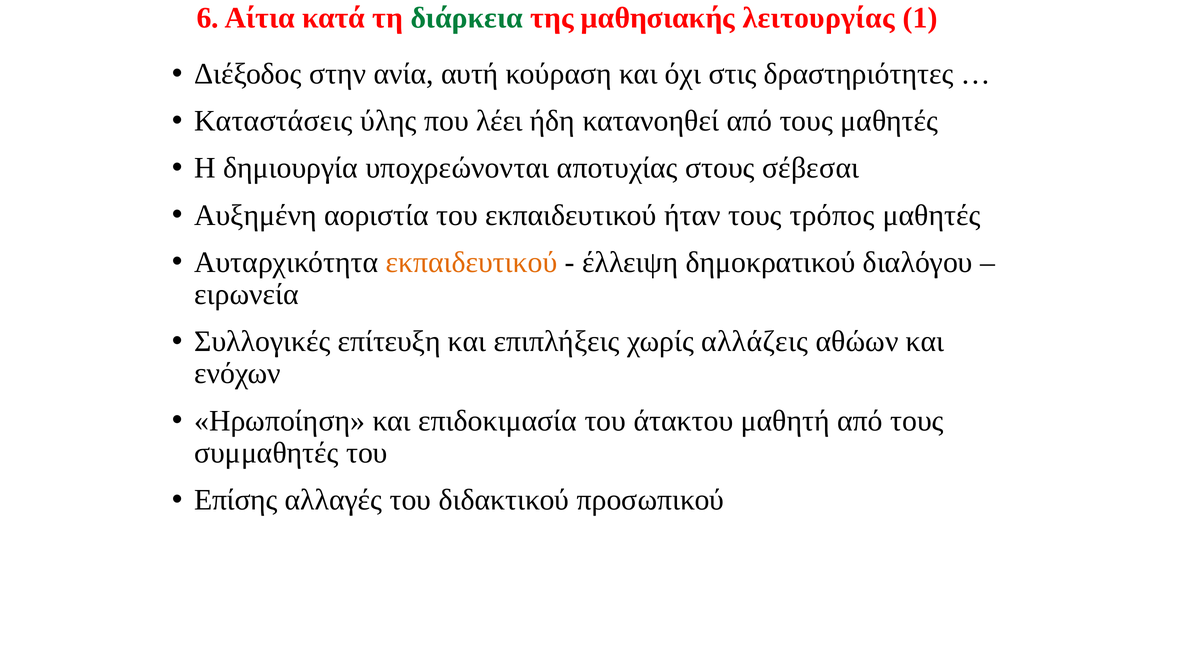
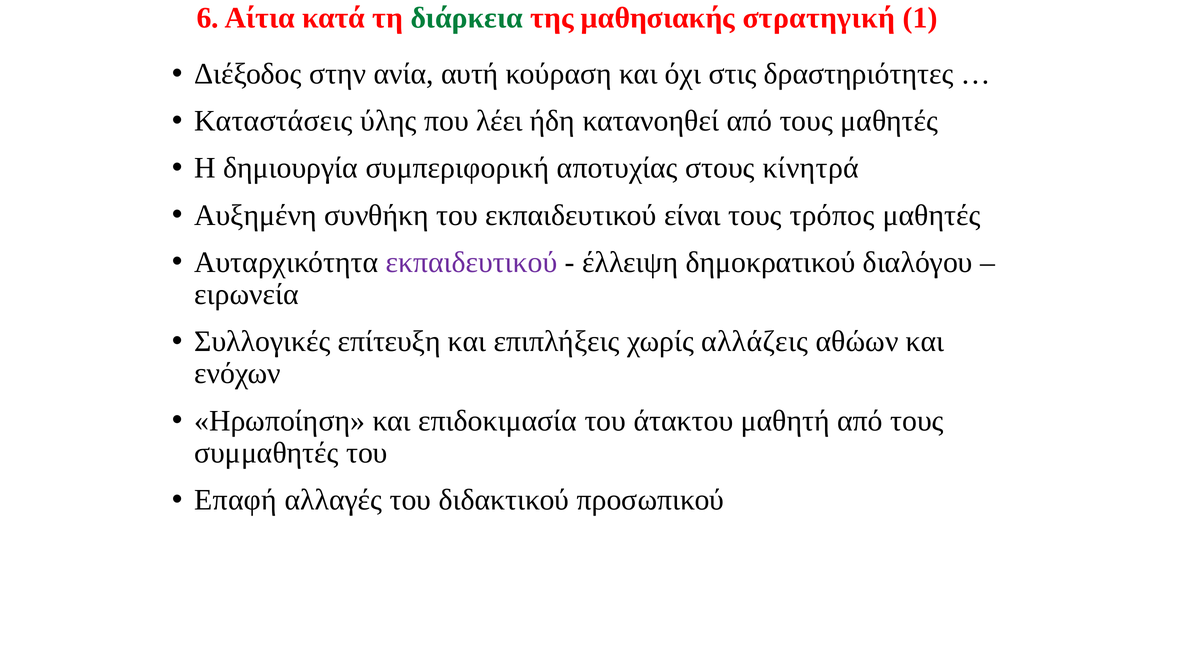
λειτουργίας: λειτουργίας -> στρατηγική
υποχρεώνονται: υποχρεώνονται -> συμπεριφορική
σέβεσαι: σέβεσαι -> κίνητρά
αοριστία: αοριστία -> συνθήκη
ήταν: ήταν -> είναι
εκπαιδευτικού at (472, 262) colour: orange -> purple
Επίσης: Επίσης -> Επαφή
